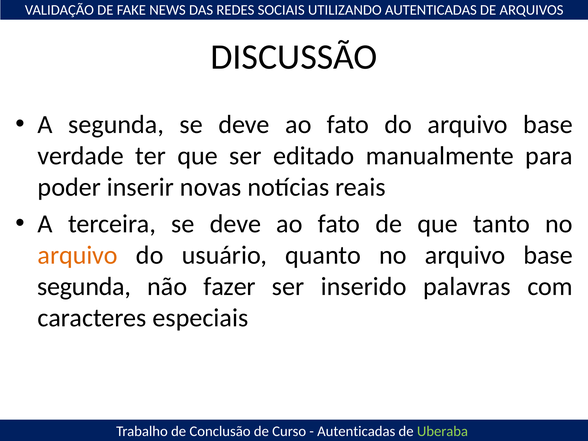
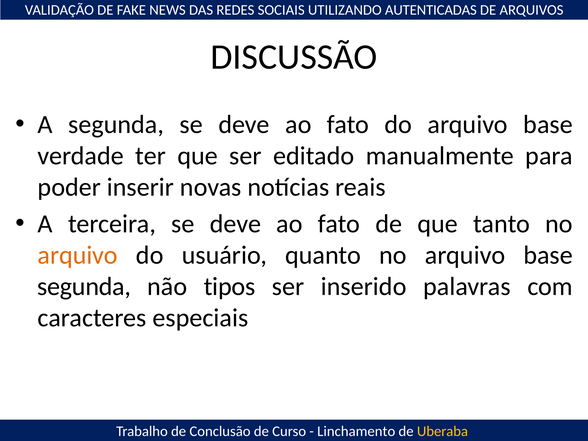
fazer: fazer -> tipos
Autenticadas at (356, 431): Autenticadas -> Linchamento
Uberaba colour: light green -> yellow
